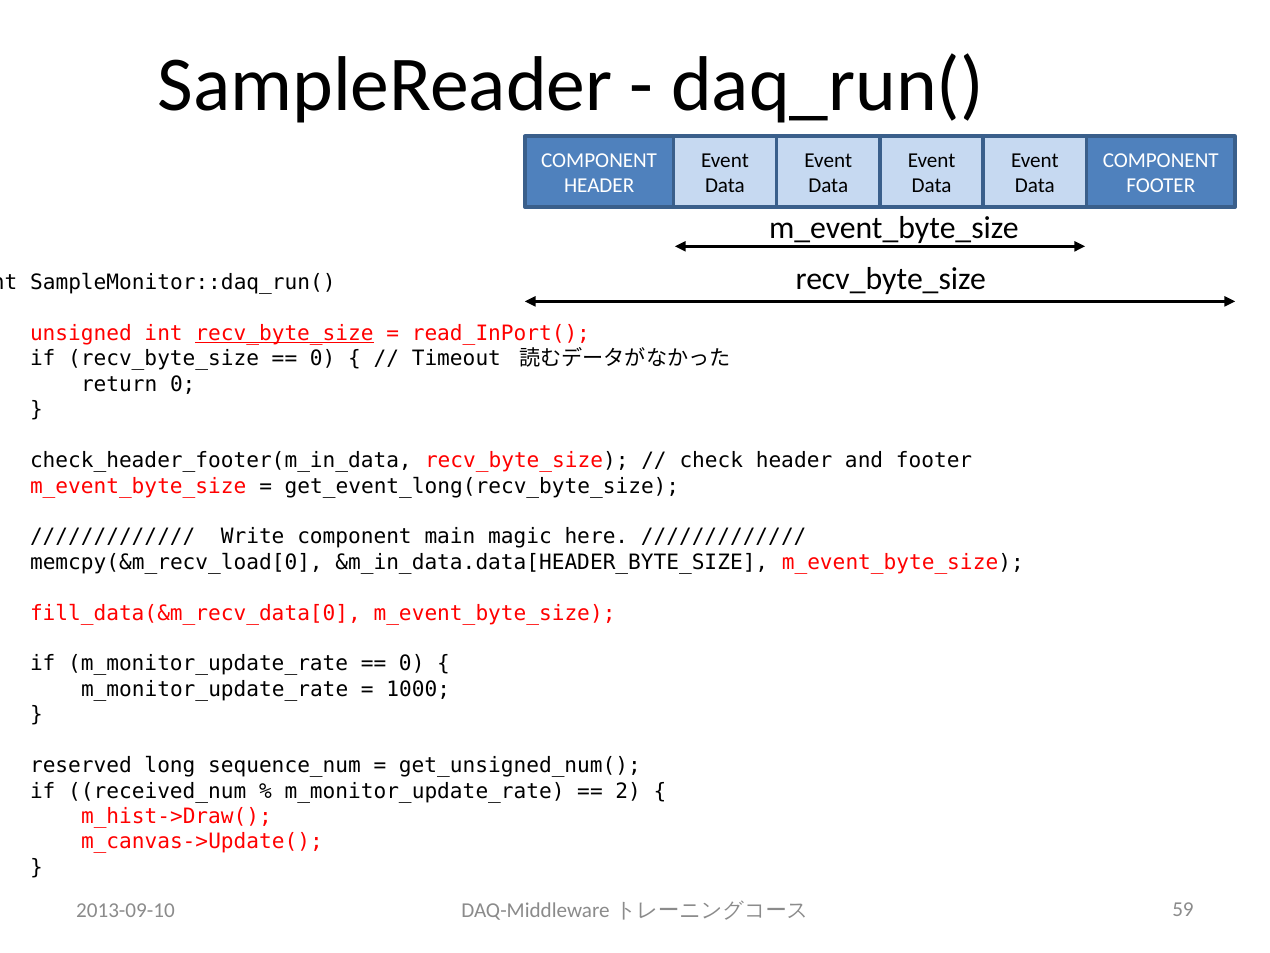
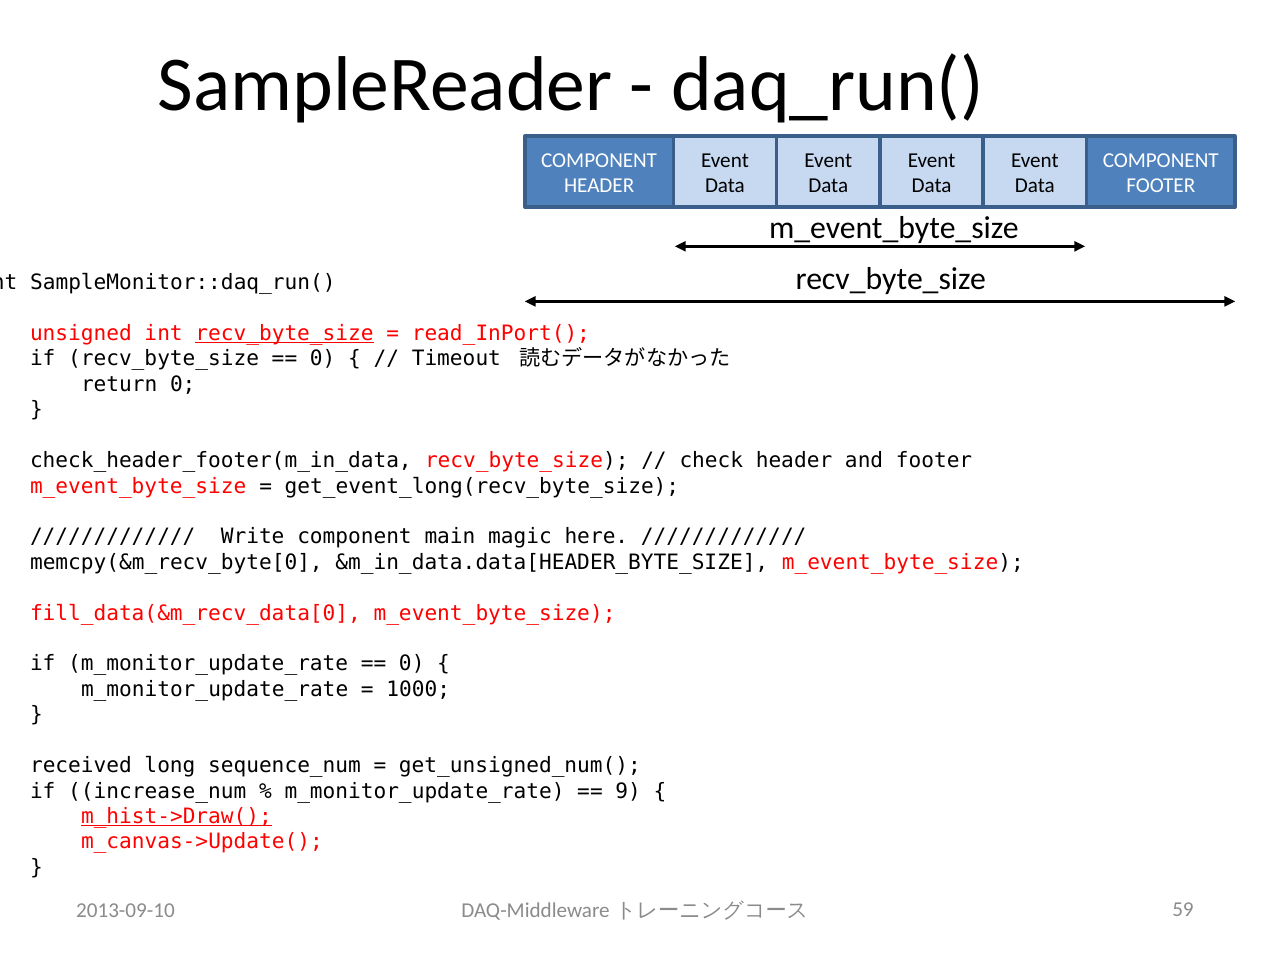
memcpy(&m_recv_load[0: memcpy(&m_recv_load[0 -> memcpy(&m_recv_byte[0
reserved: reserved -> received
received_num: received_num -> increase_num
2: 2 -> 9
m_hist->Draw( underline: none -> present
